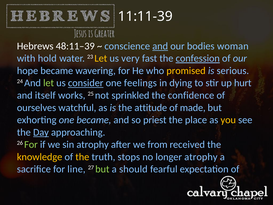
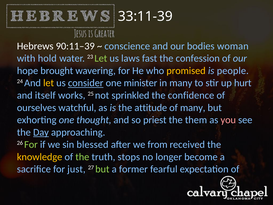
11:11-39: 11:11-39 -> 33:11-39
48:11–39: 48:11–39 -> 90:11–39
and at (160, 46) underline: present -> none
Let at (101, 58) colour: yellow -> light green
very: very -> laws
confession underline: present -> none
hope became: became -> brought
serious: serious -> people
let at (49, 83) colour: light green -> yellow
feelings: feelings -> minister
in dying: dying -> many
of made: made -> many
one became: became -> thought
place: place -> them
you colour: yellow -> pink
sin atrophy: atrophy -> blessed
the at (82, 157) colour: yellow -> light green
longer atrophy: atrophy -> become
line: line -> just
should: should -> former
